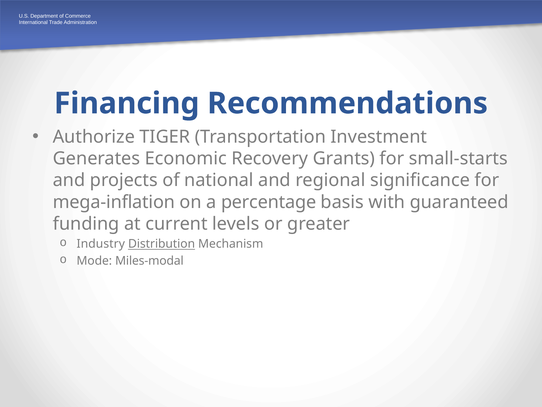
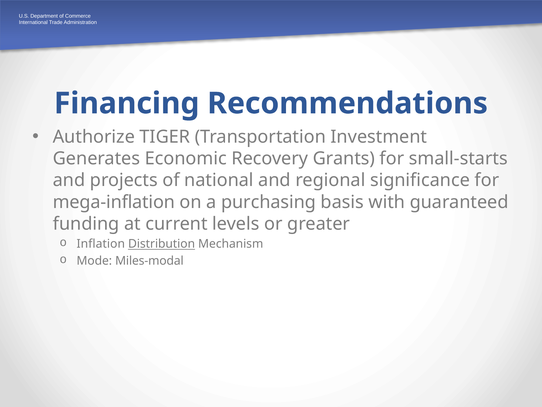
percentage: percentage -> purchasing
Industry: Industry -> Inflation
